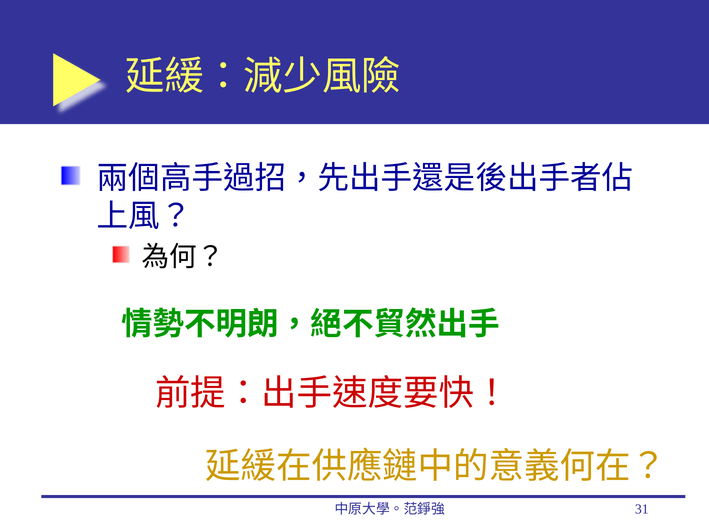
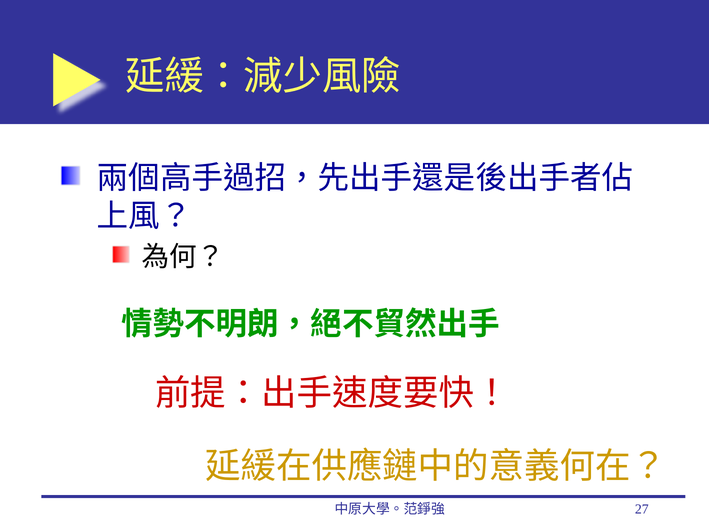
31: 31 -> 27
